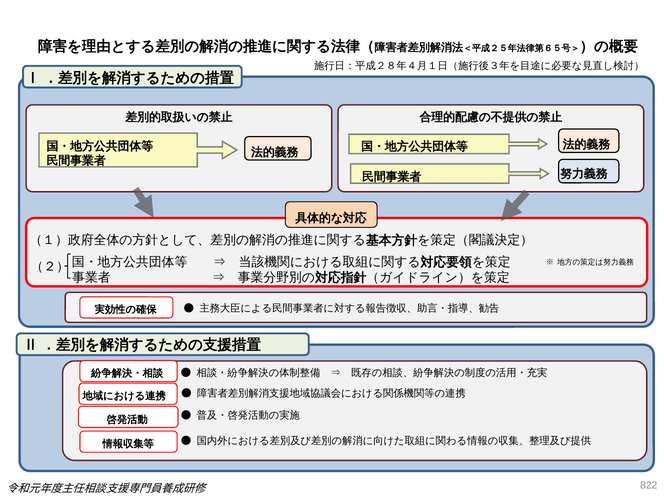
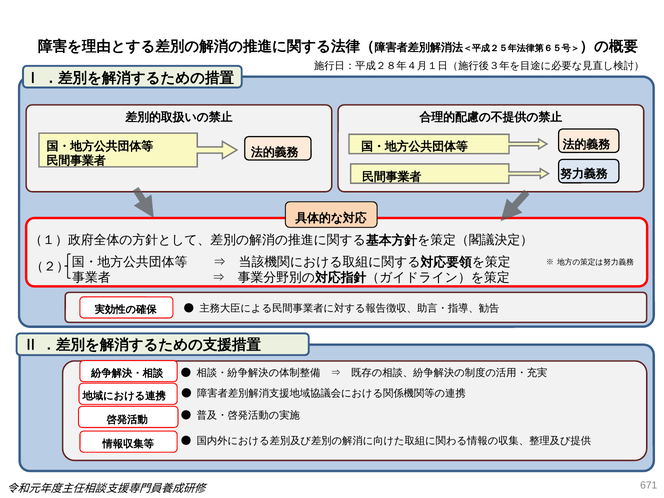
822: 822 -> 671
